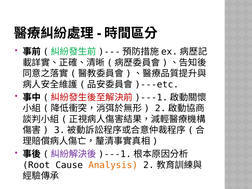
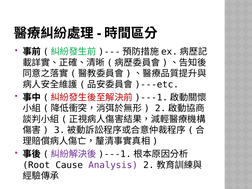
Analysis colour: orange -> purple
